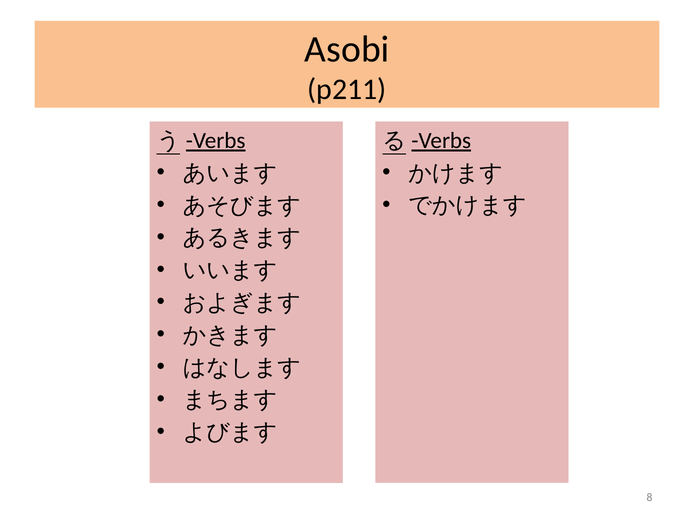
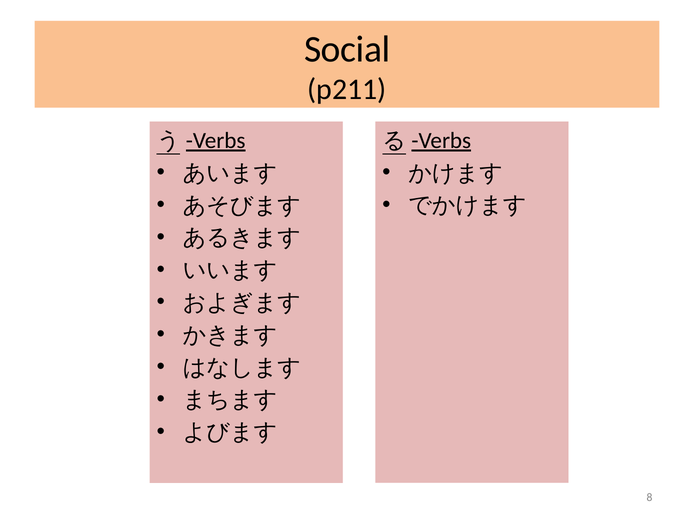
Asobi: Asobi -> Social
